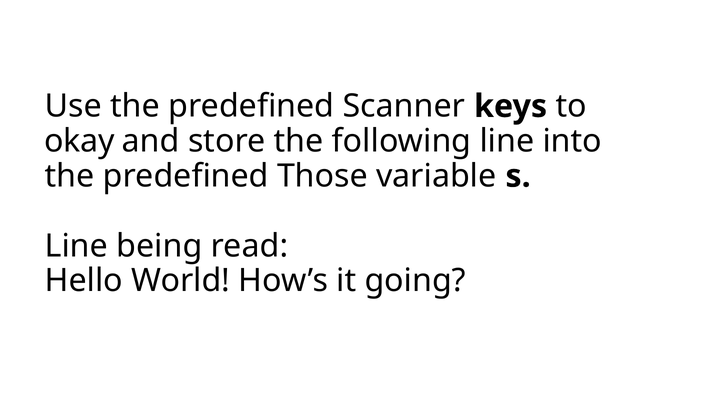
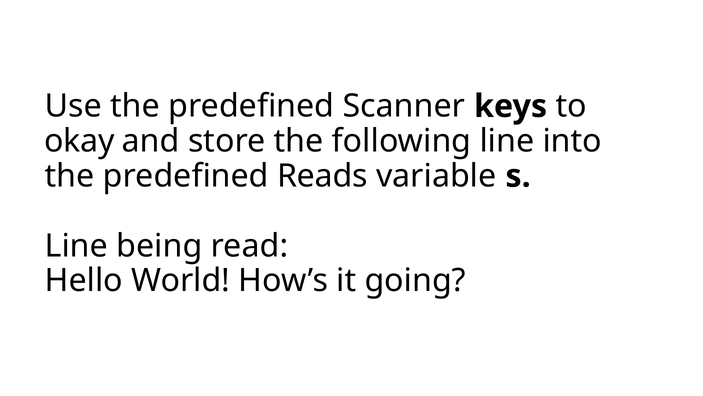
Those: Those -> Reads
